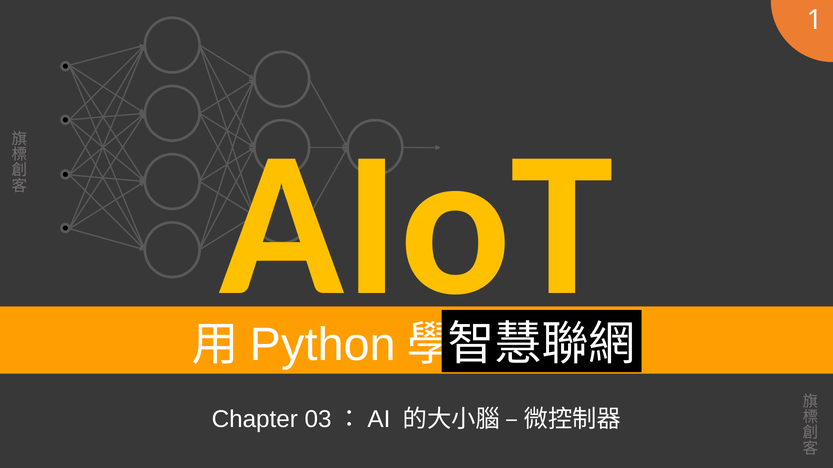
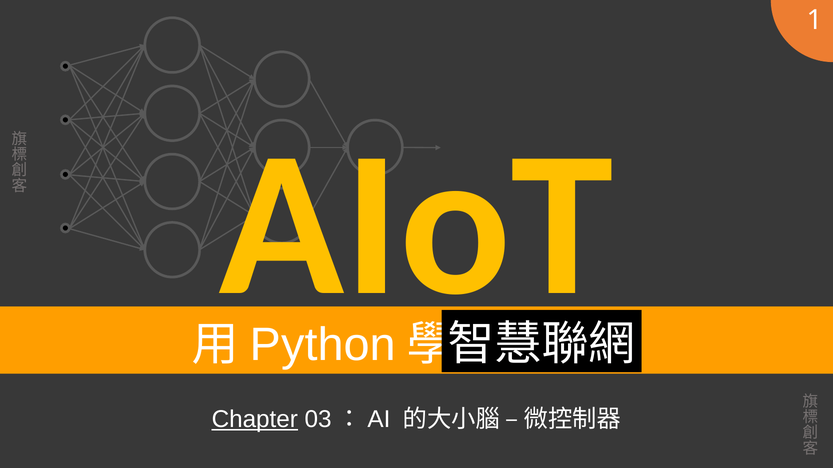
Chapter underline: none -> present
